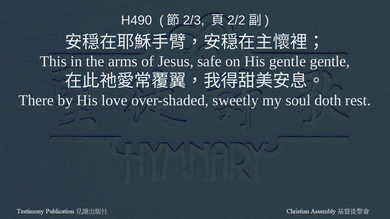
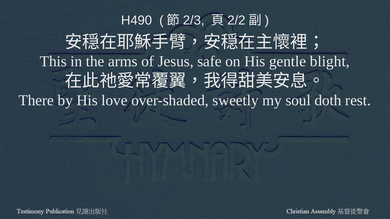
gentle gentle: gentle -> blight
